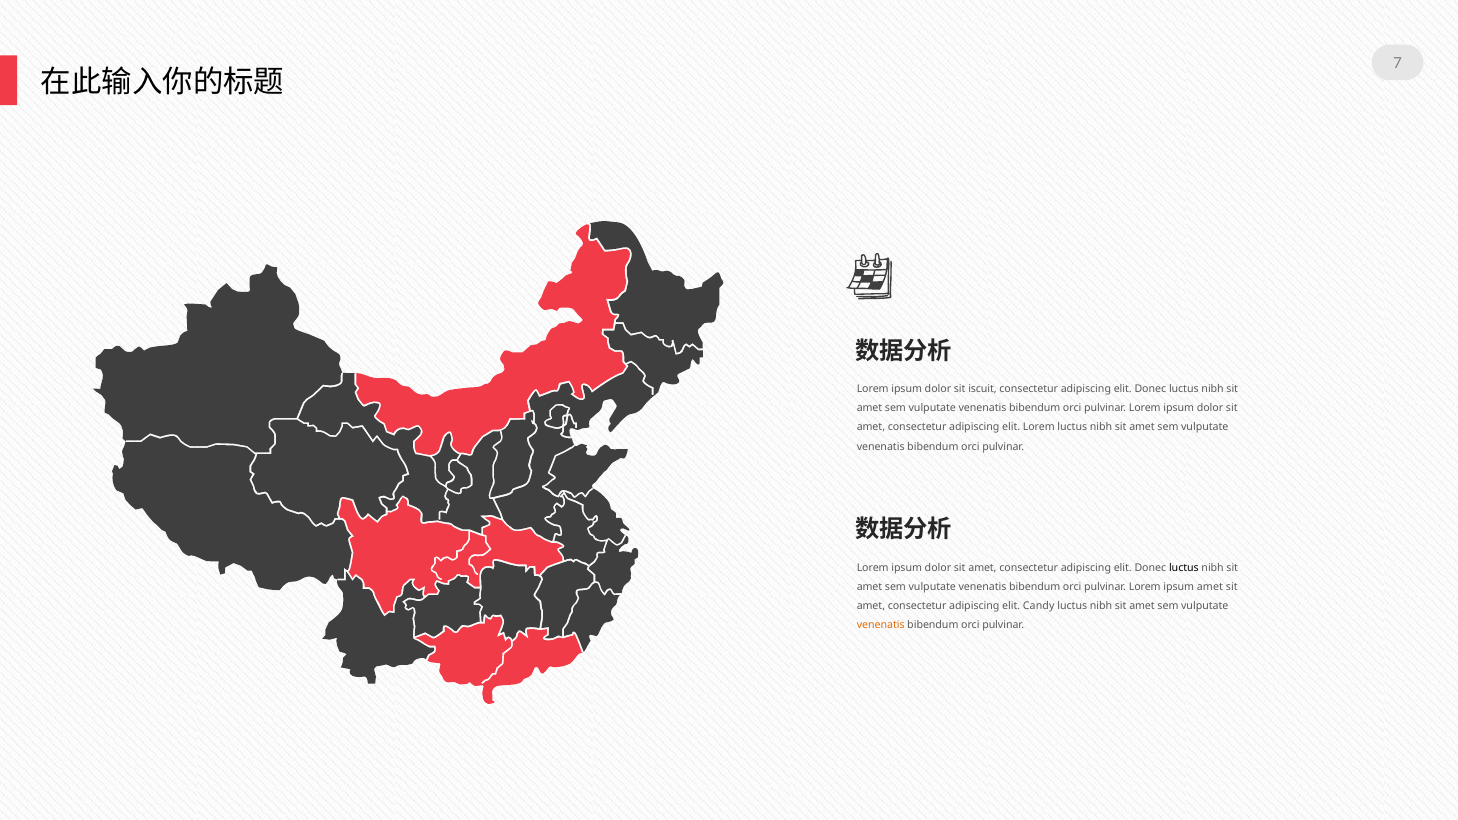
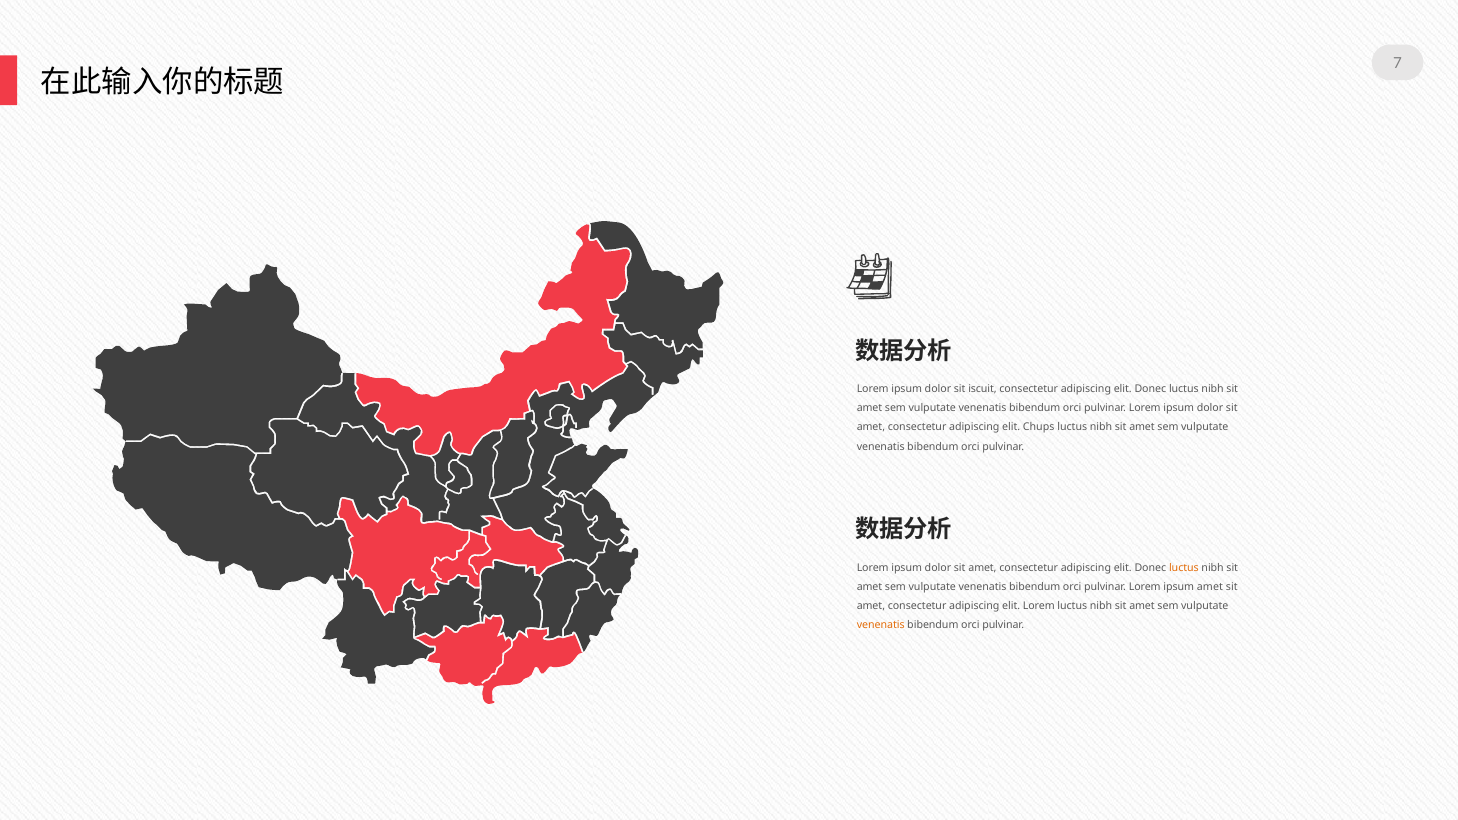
elit Lorem: Lorem -> Chups
luctus at (1184, 568) colour: black -> orange
elit Candy: Candy -> Lorem
